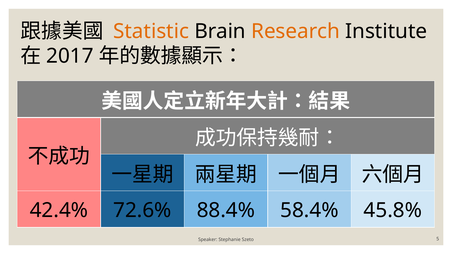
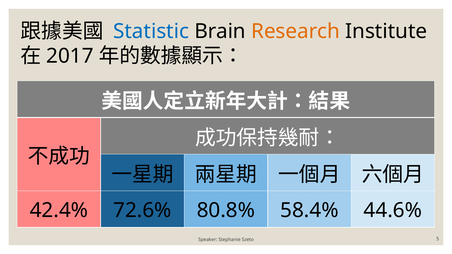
Statistic colour: orange -> blue
88.4%: 88.4% -> 80.8%
45.8%: 45.8% -> 44.6%
